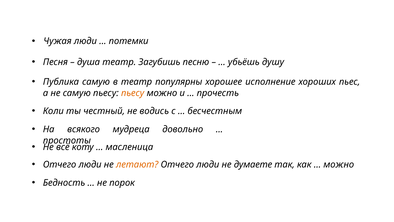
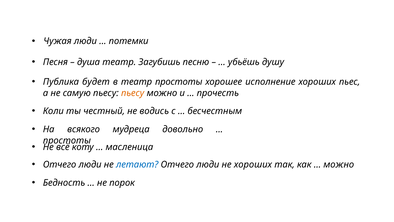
Публика самую: самую -> будет
театр популярны: популярны -> простоты
летают colour: orange -> blue
не думаете: думаете -> хороших
